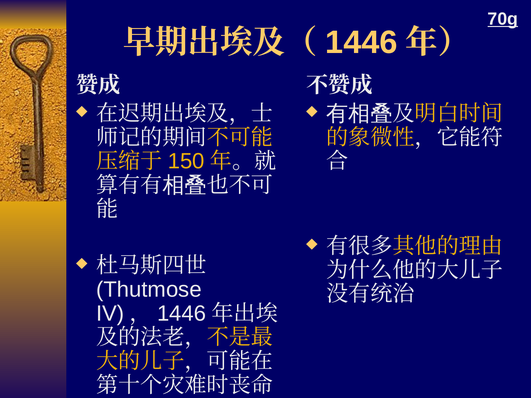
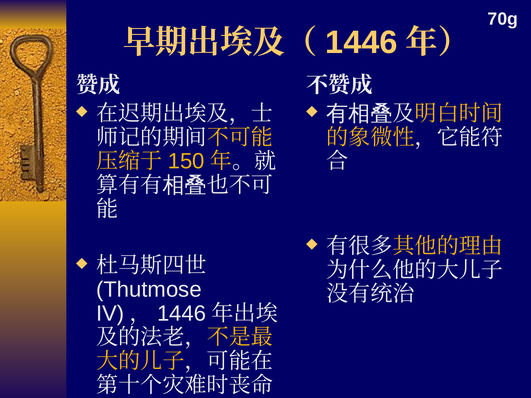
70g underline: present -> none
